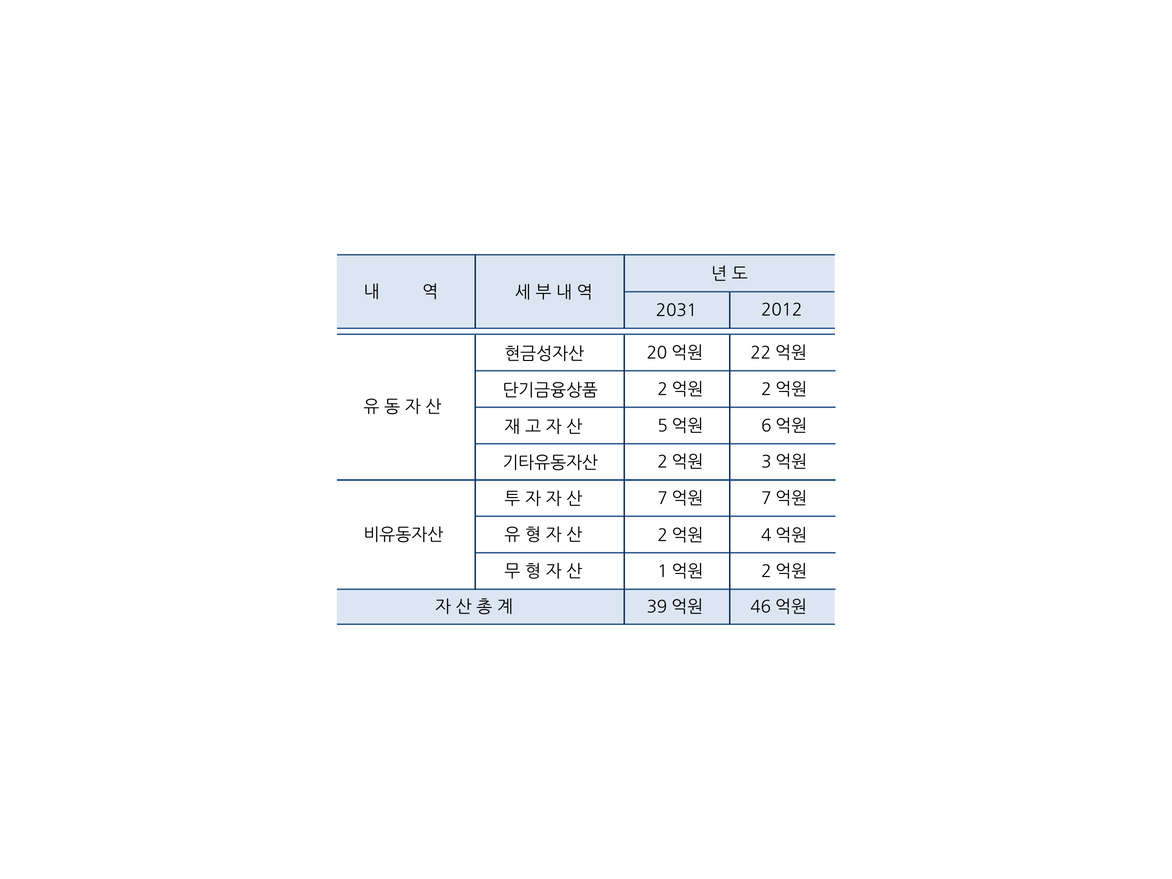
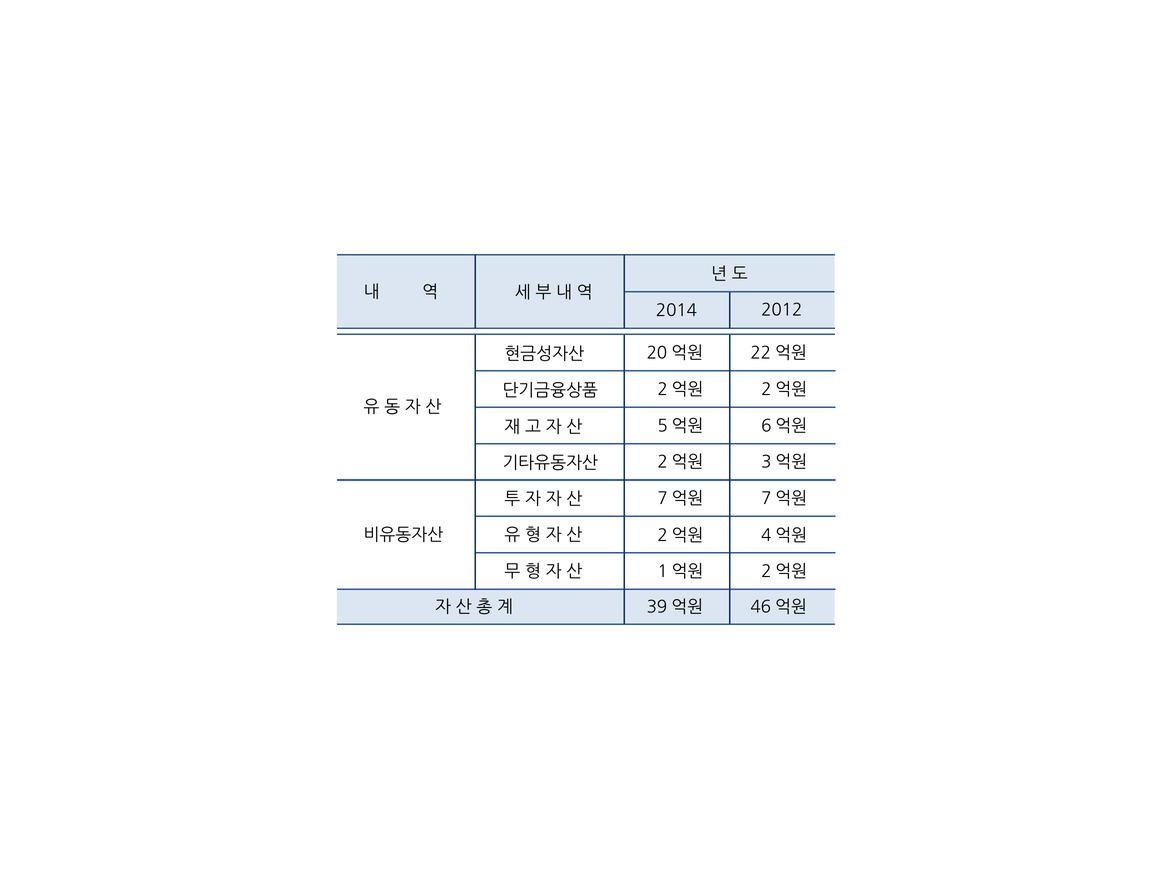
2031: 2031 -> 2014
